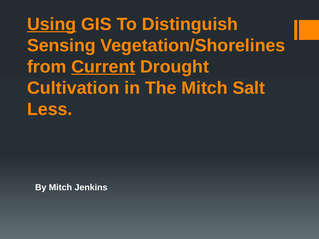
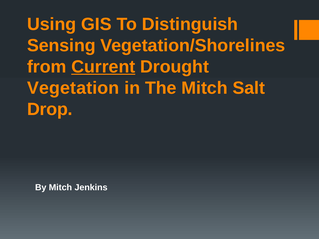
Using underline: present -> none
Cultivation: Cultivation -> Vegetation
Less: Less -> Drop
